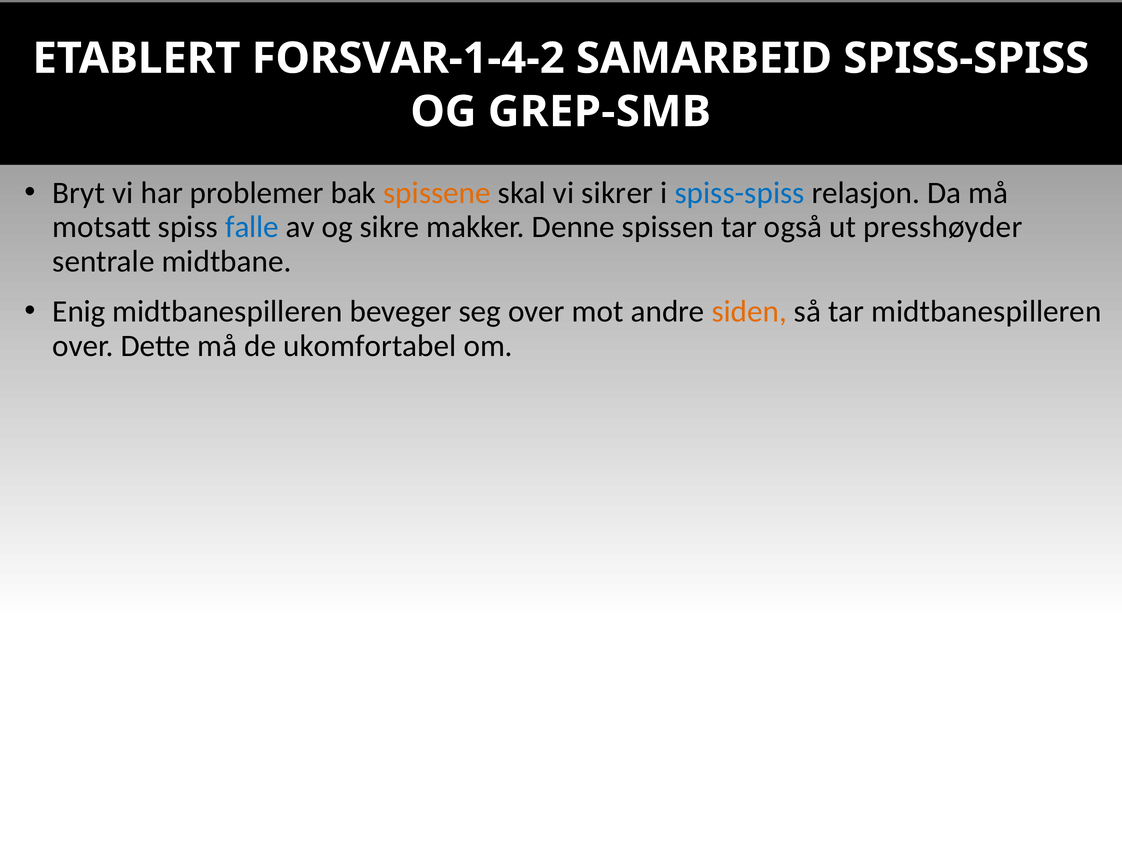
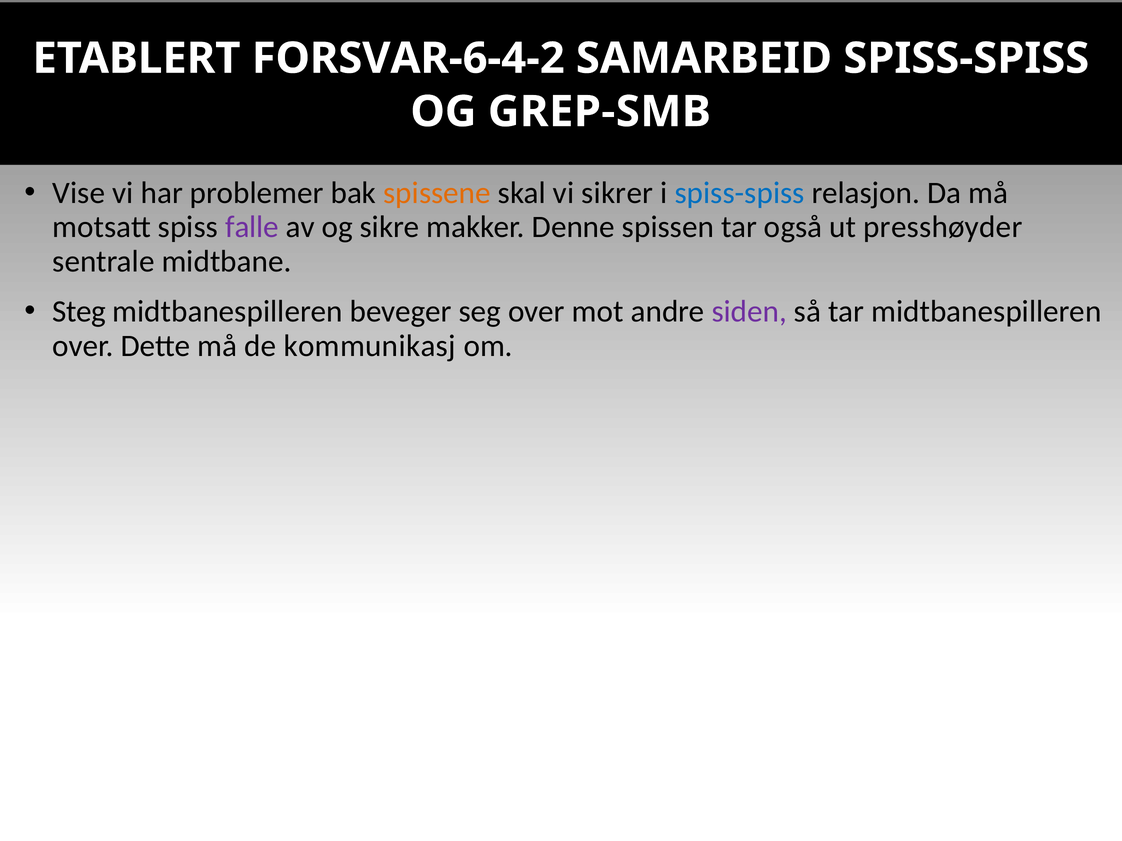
FORSVAR-1-4-2: FORSVAR-1-4-2 -> FORSVAR-6-4-2
Bryt: Bryt -> Vise
falle colour: blue -> purple
Enig: Enig -> Steg
siden colour: orange -> purple
ukomfortabel: ukomfortabel -> kommunikasj
